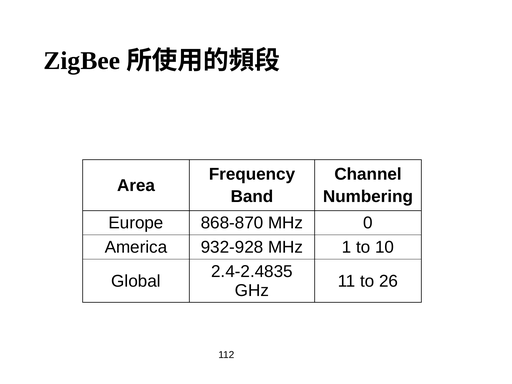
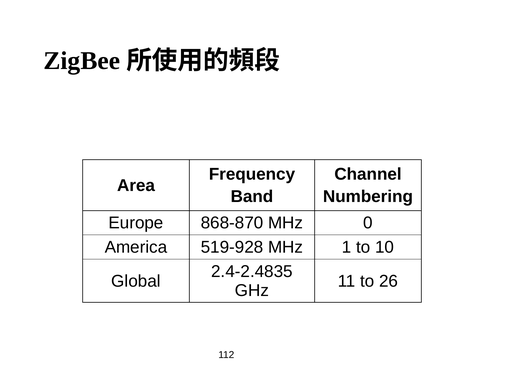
932-928: 932-928 -> 519-928
